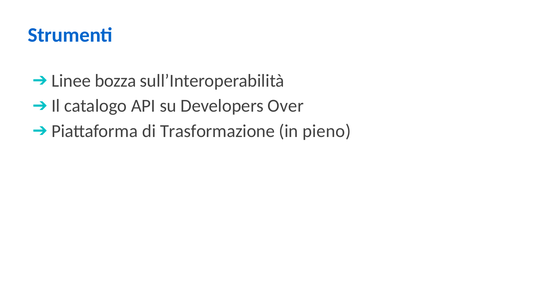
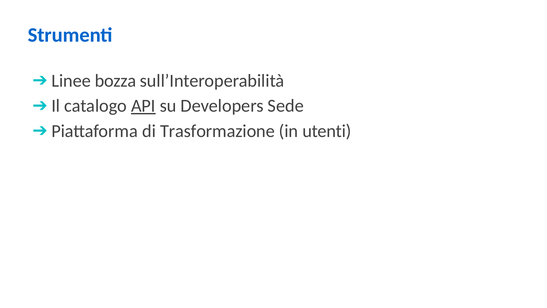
API underline: none -> present
Over: Over -> Sede
pieno: pieno -> utenti
